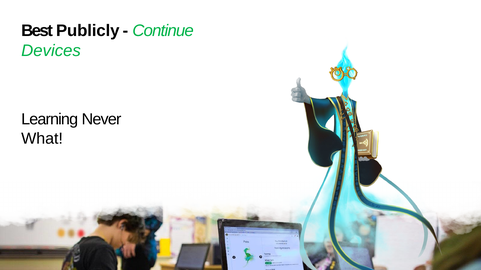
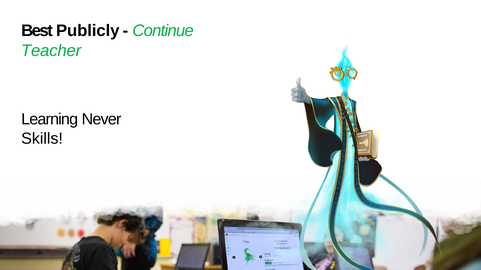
Devices: Devices -> Teacher
What: What -> Skills
